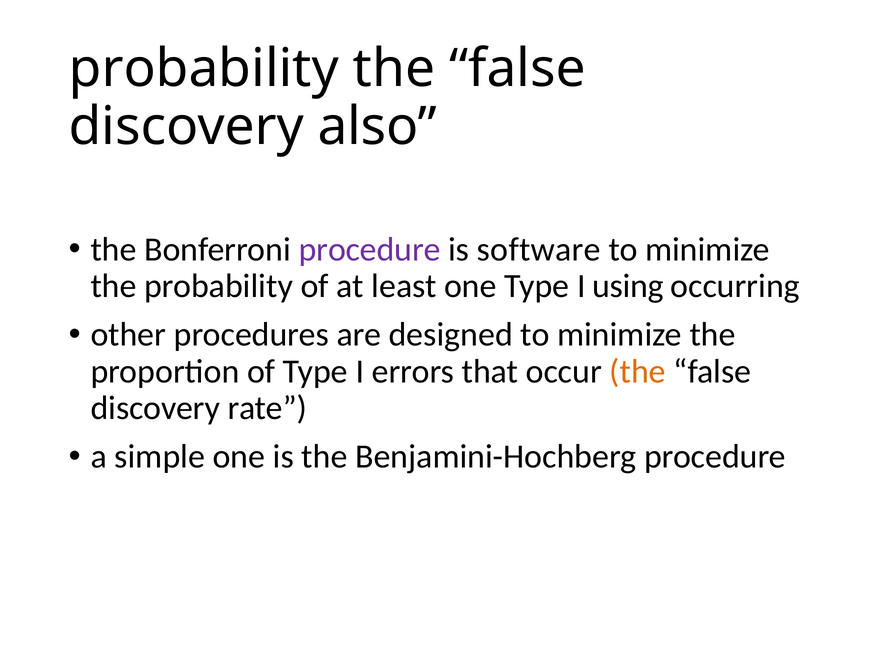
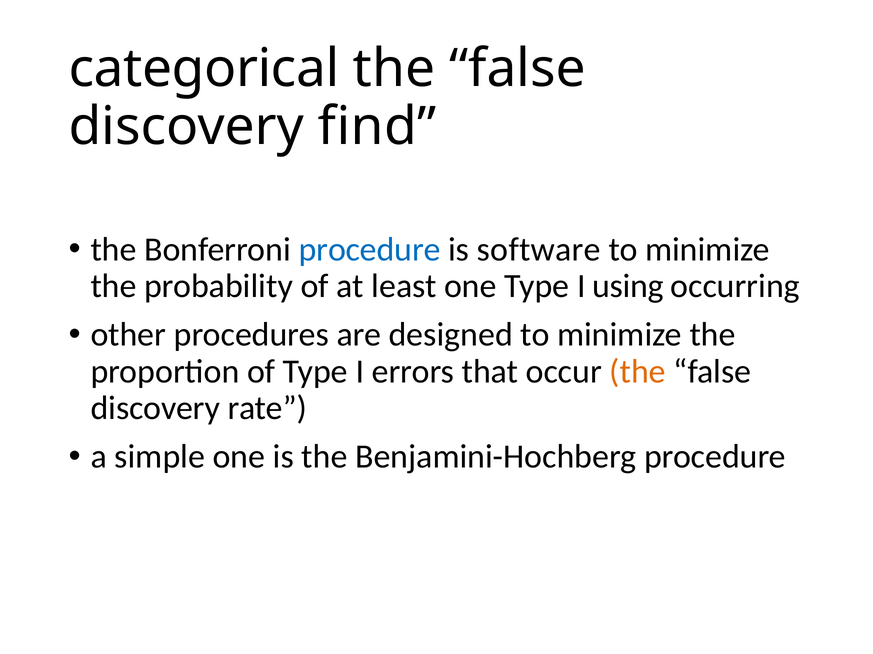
probability at (204, 69): probability -> categorical
also: also -> find
procedure at (370, 250) colour: purple -> blue
